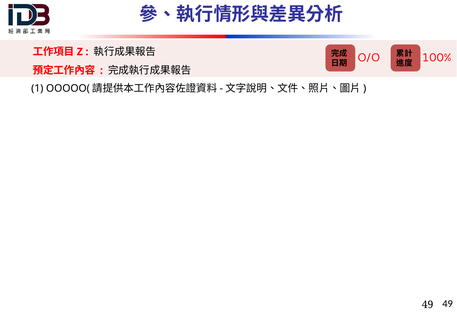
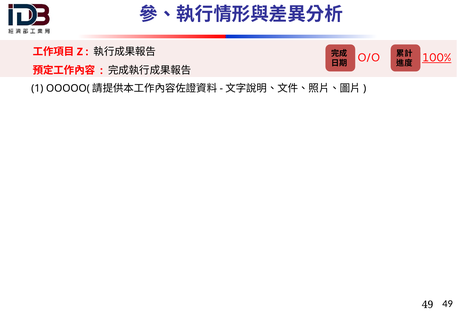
100% underline: none -> present
